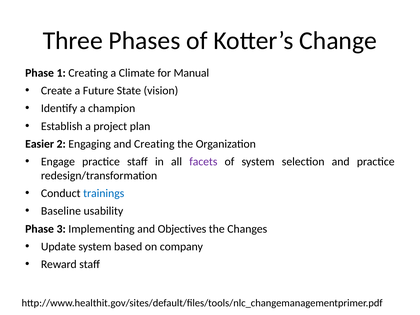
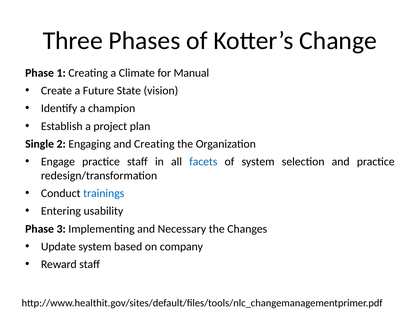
Easier: Easier -> Single
facets colour: purple -> blue
Baseline: Baseline -> Entering
Objectives: Objectives -> Necessary
